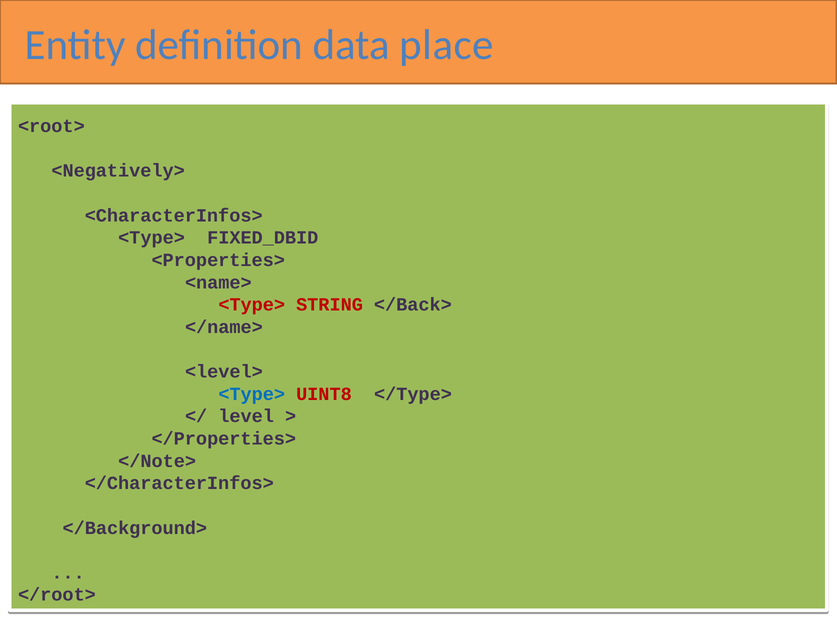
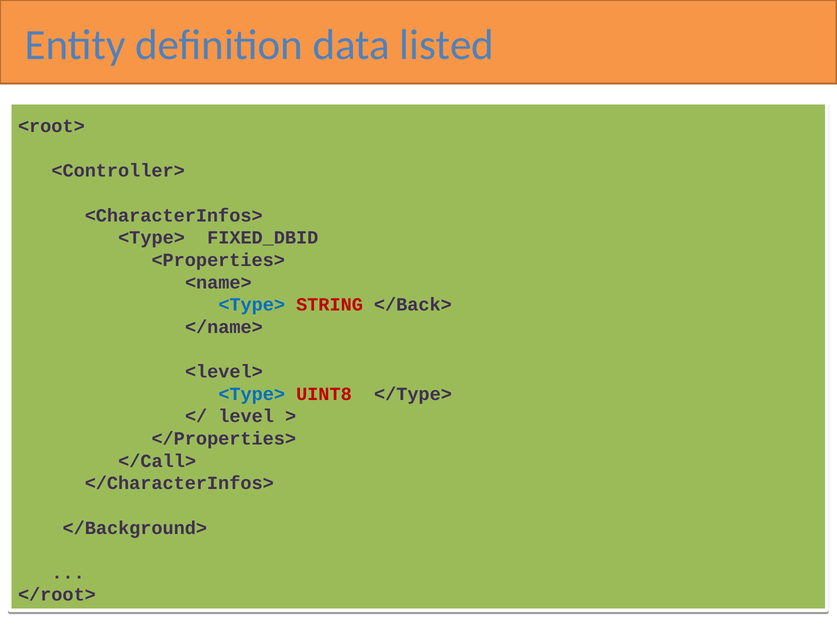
place: place -> listed
<Negatively>: <Negatively> -> <Controller>
<Type> at (252, 305) colour: red -> blue
</Note>: </Note> -> </Call>
